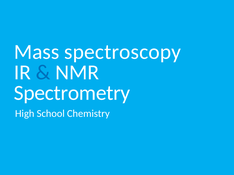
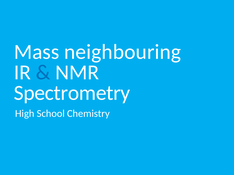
spectroscopy: spectroscopy -> neighbouring
